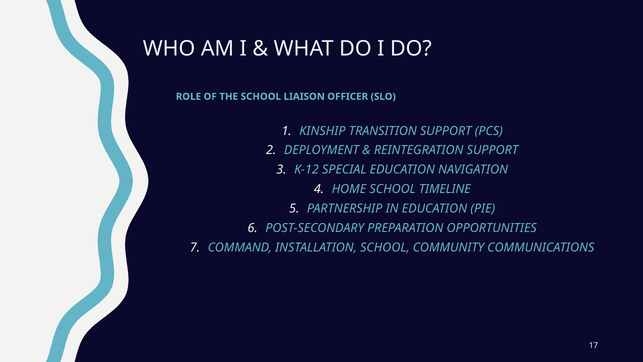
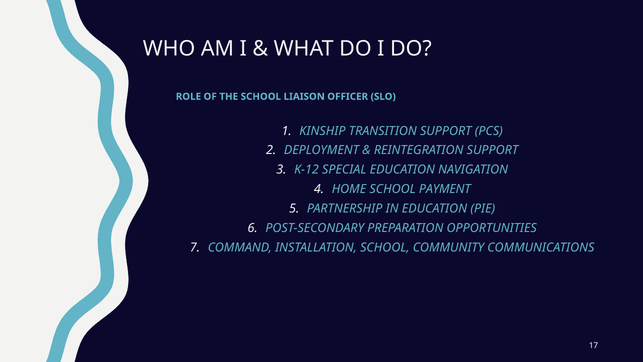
TIMELINE: TIMELINE -> PAYMENT
